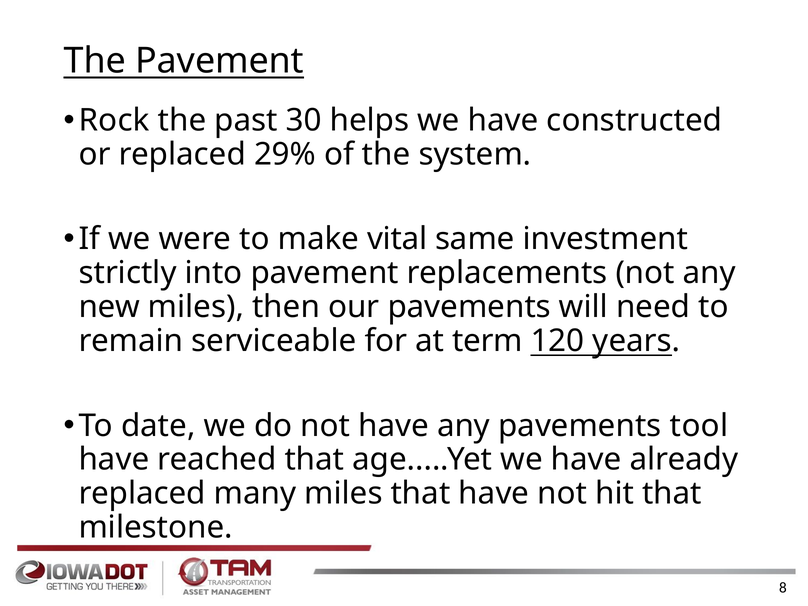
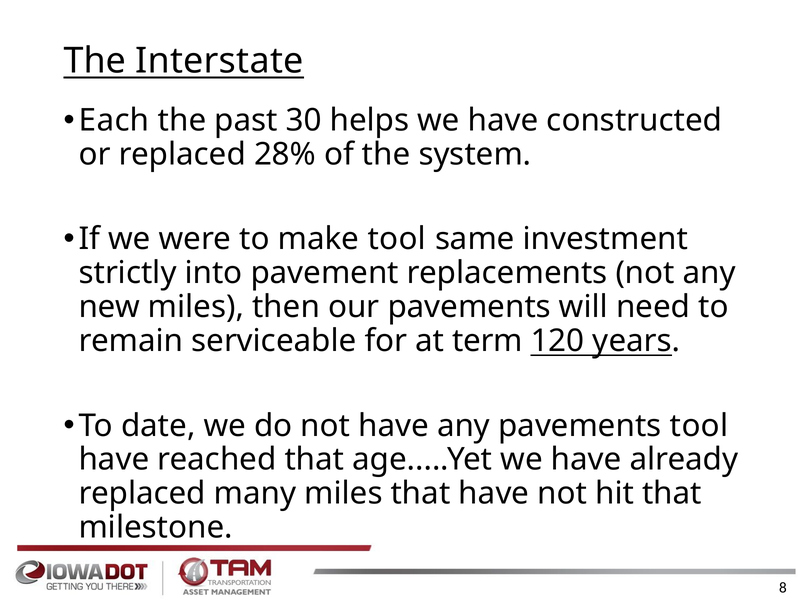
The Pavement: Pavement -> Interstate
Rock: Rock -> Each
29%: 29% -> 28%
make vital: vital -> tool
